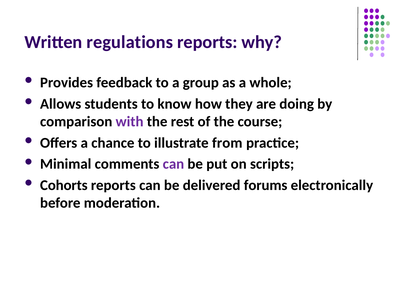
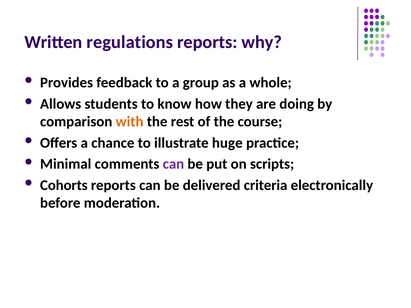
with colour: purple -> orange
from: from -> huge
forums: forums -> criteria
